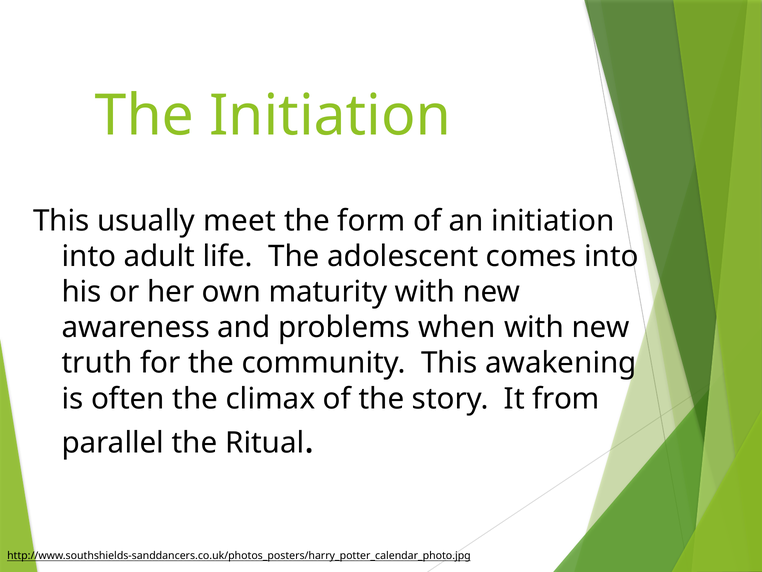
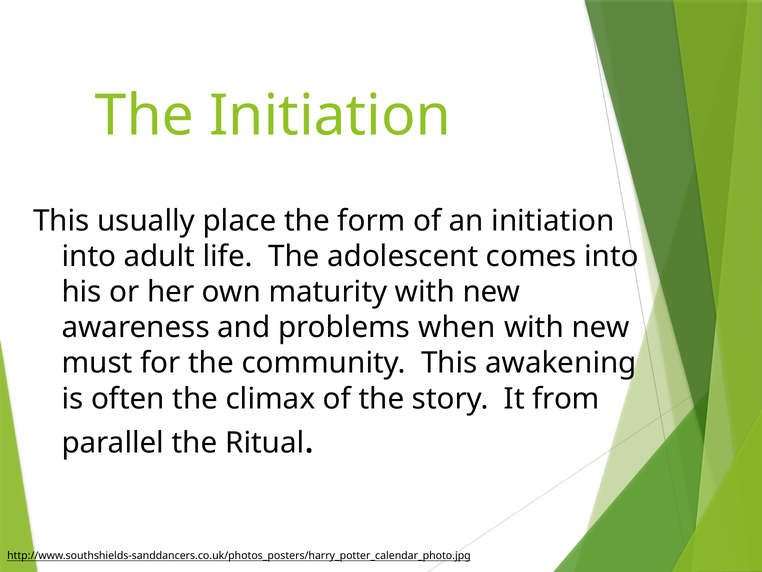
meet: meet -> place
truth: truth -> must
